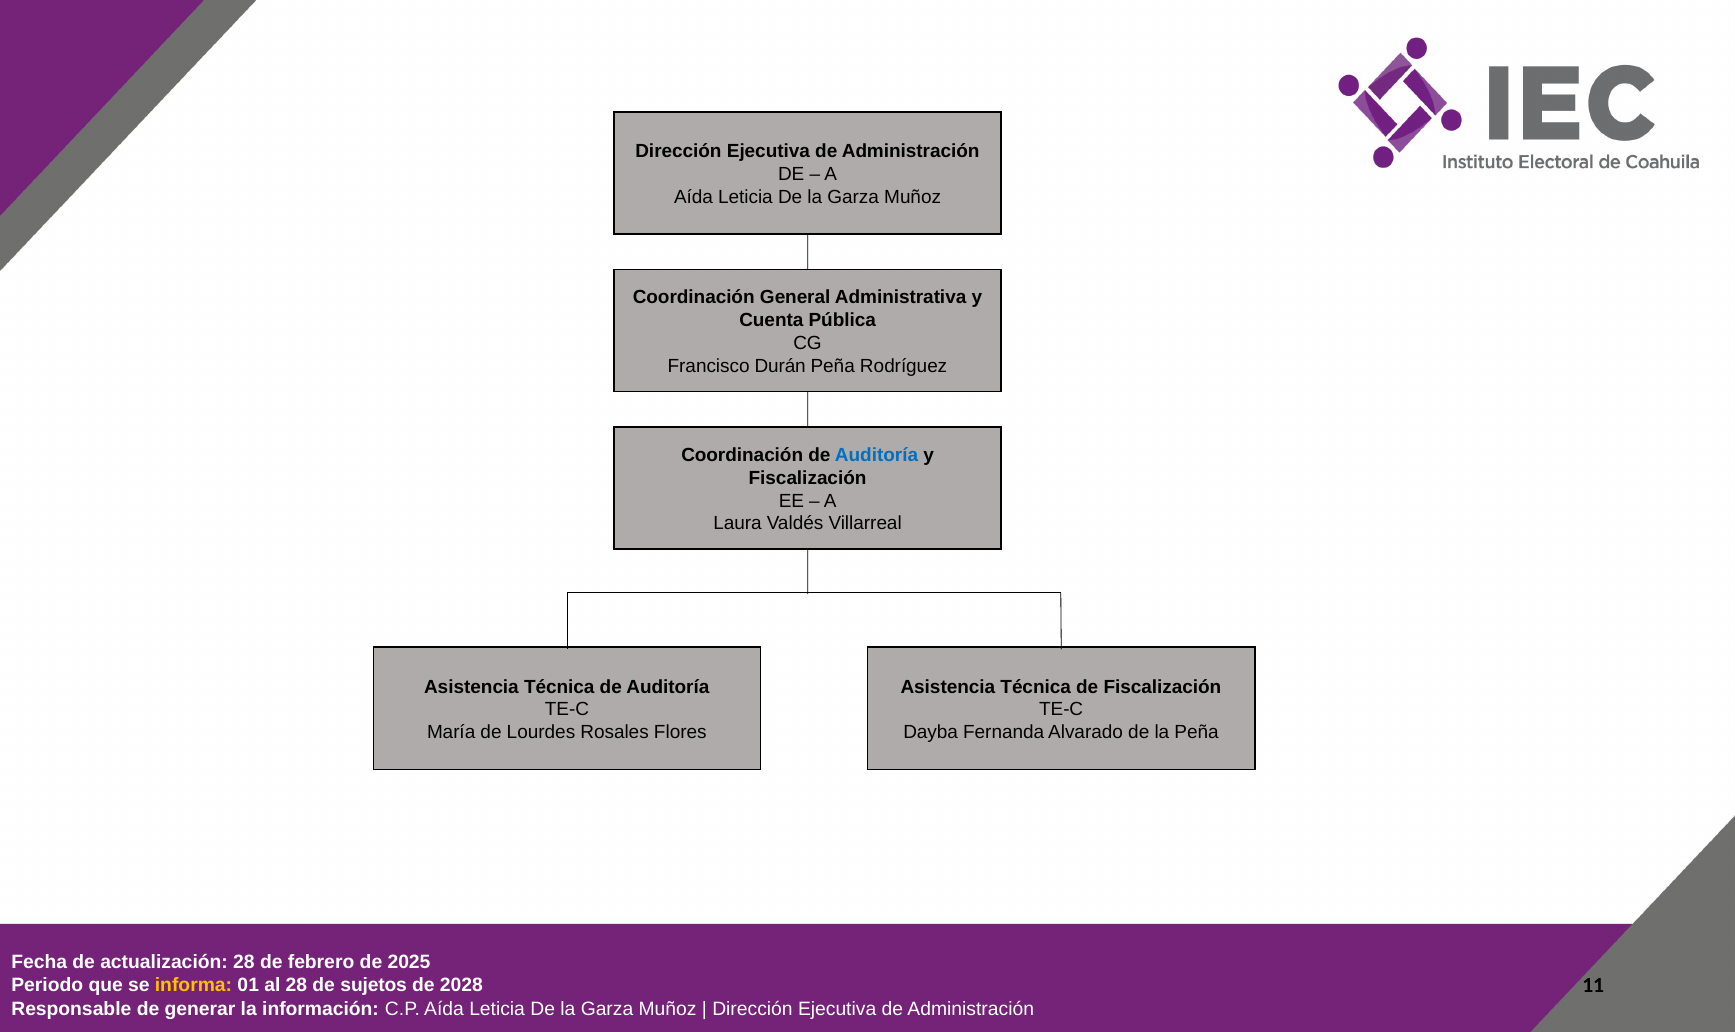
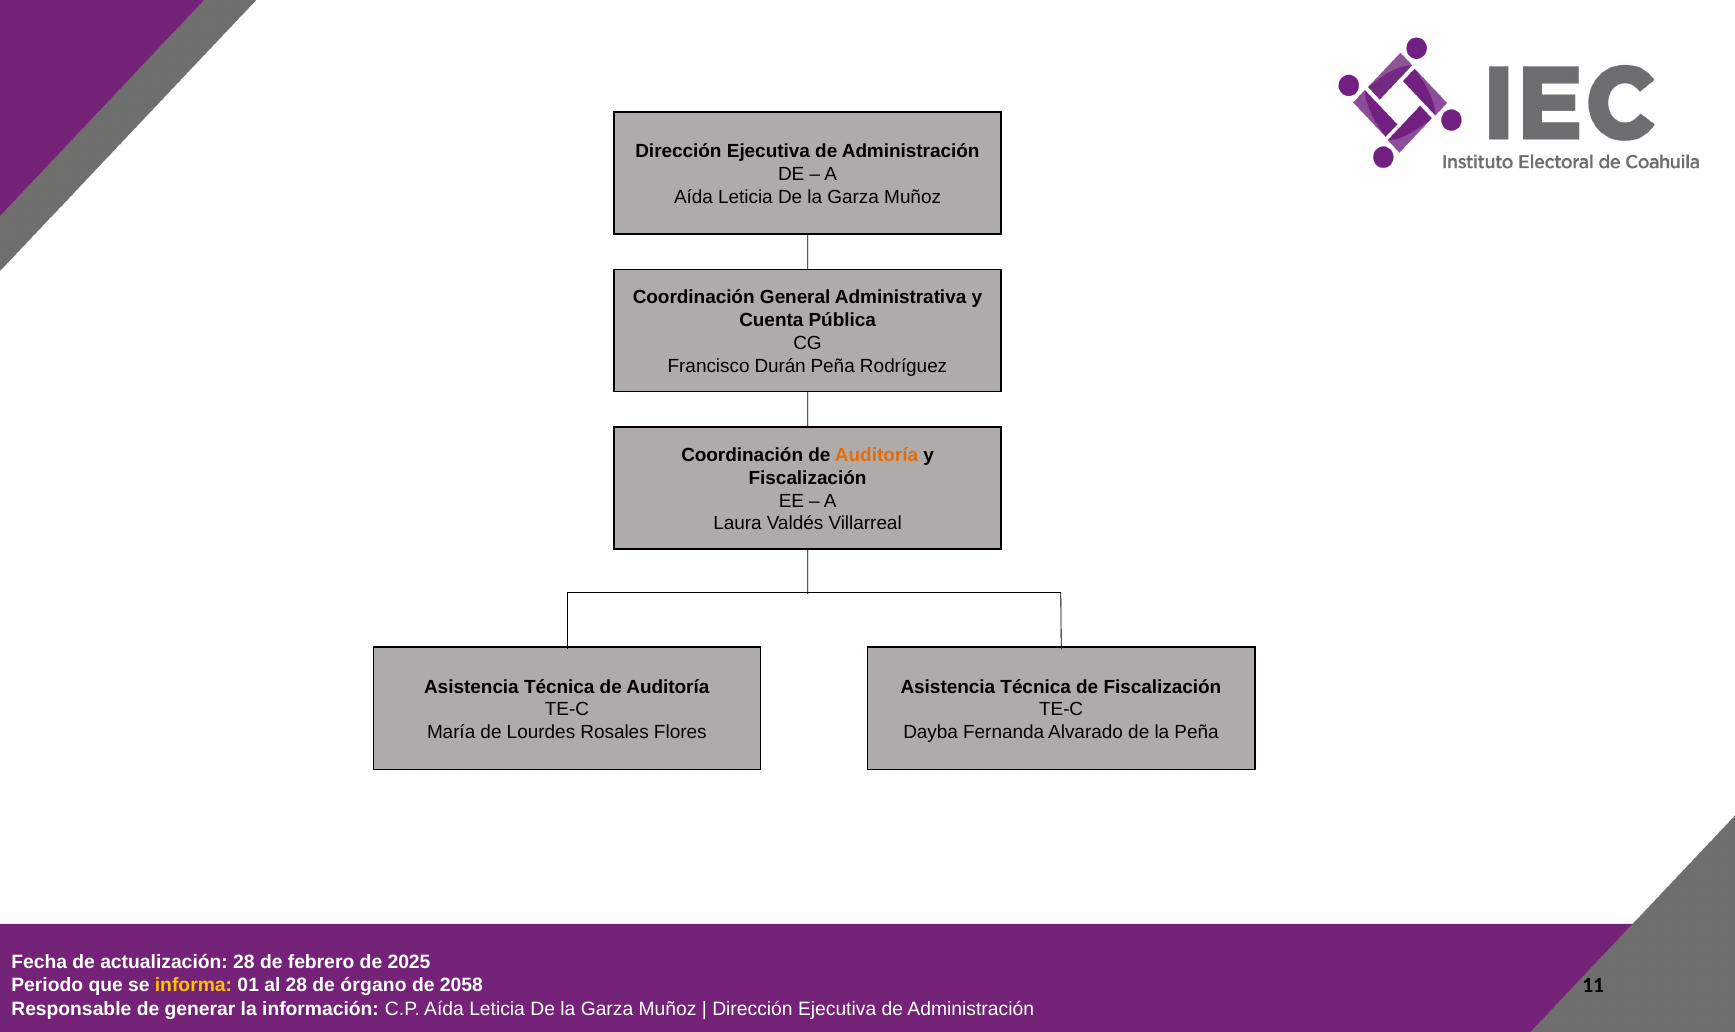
Auditoría at (877, 455) colour: blue -> orange
sujetos: sujetos -> órgano
2028: 2028 -> 2058
